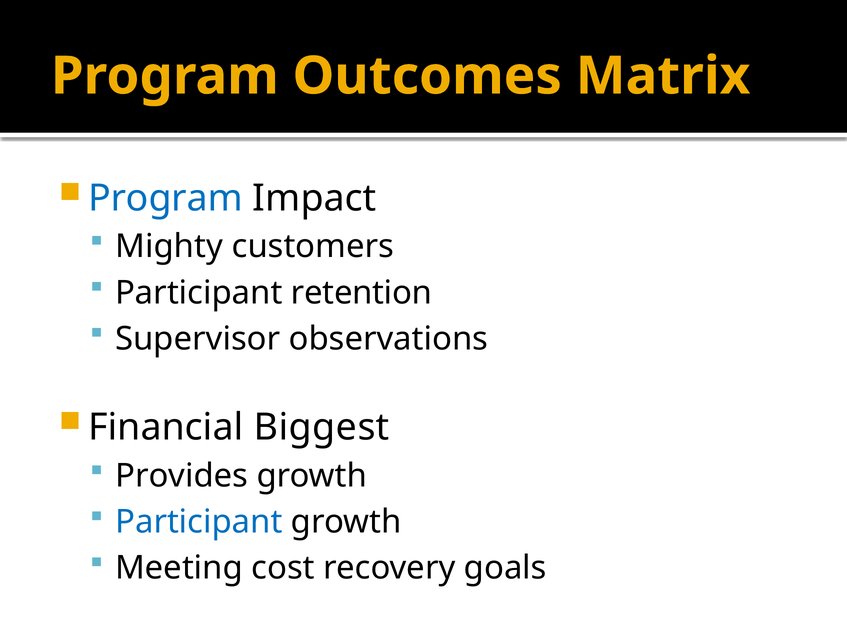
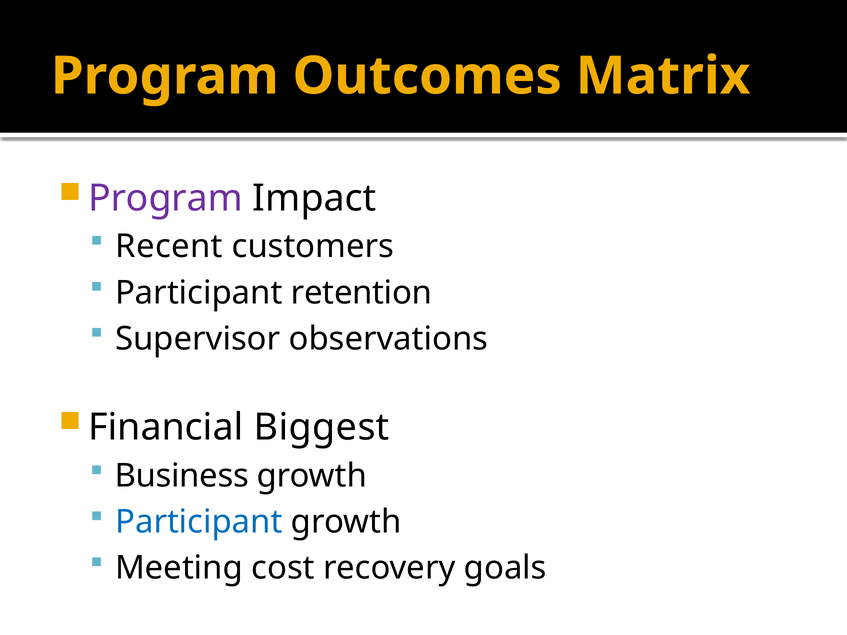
Program at (165, 198) colour: blue -> purple
Mighty: Mighty -> Recent
Provides: Provides -> Business
